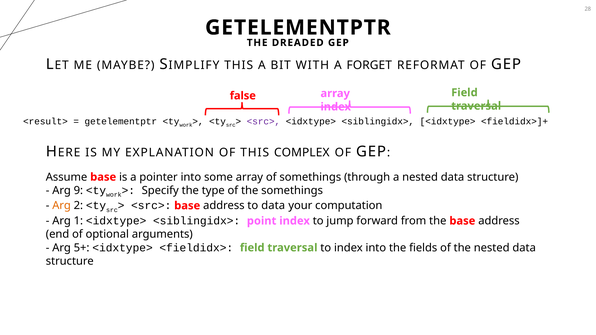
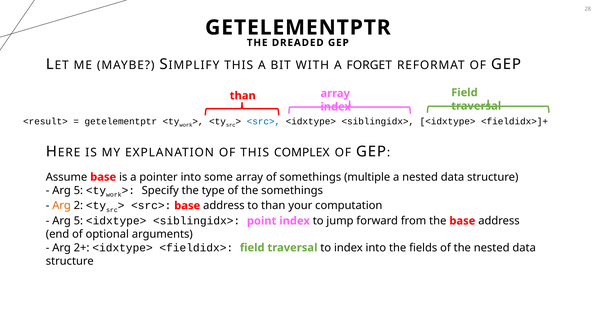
false at (243, 96): false -> than
<src> at (263, 121) colour: purple -> blue
through: through -> multiple
9 at (78, 191): 9 -> 5
to data: data -> than
1 at (78, 221): 1 -> 5
5+: 5+ -> 2+
